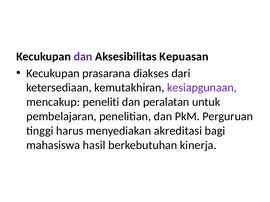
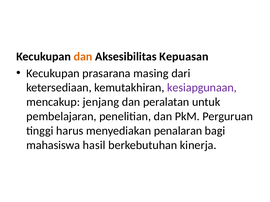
dan at (83, 57) colour: purple -> orange
diakses: diakses -> masing
peneliti: peneliti -> jenjang
akreditasi: akreditasi -> penalaran
